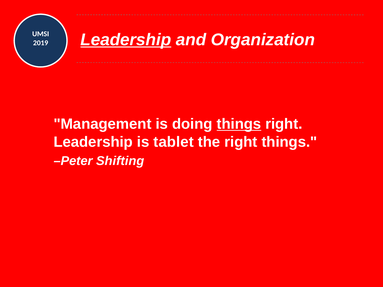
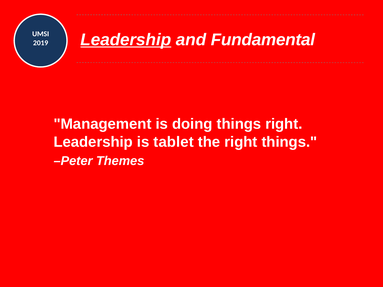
Organization: Organization -> Fundamental
things at (239, 124) underline: present -> none
Shifting: Shifting -> Themes
